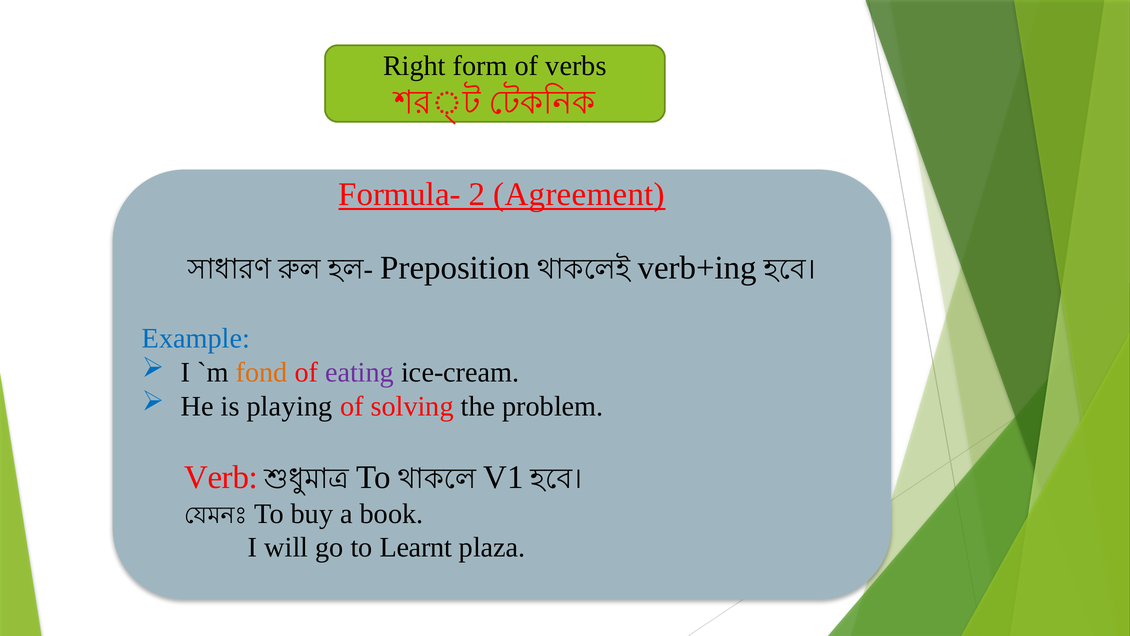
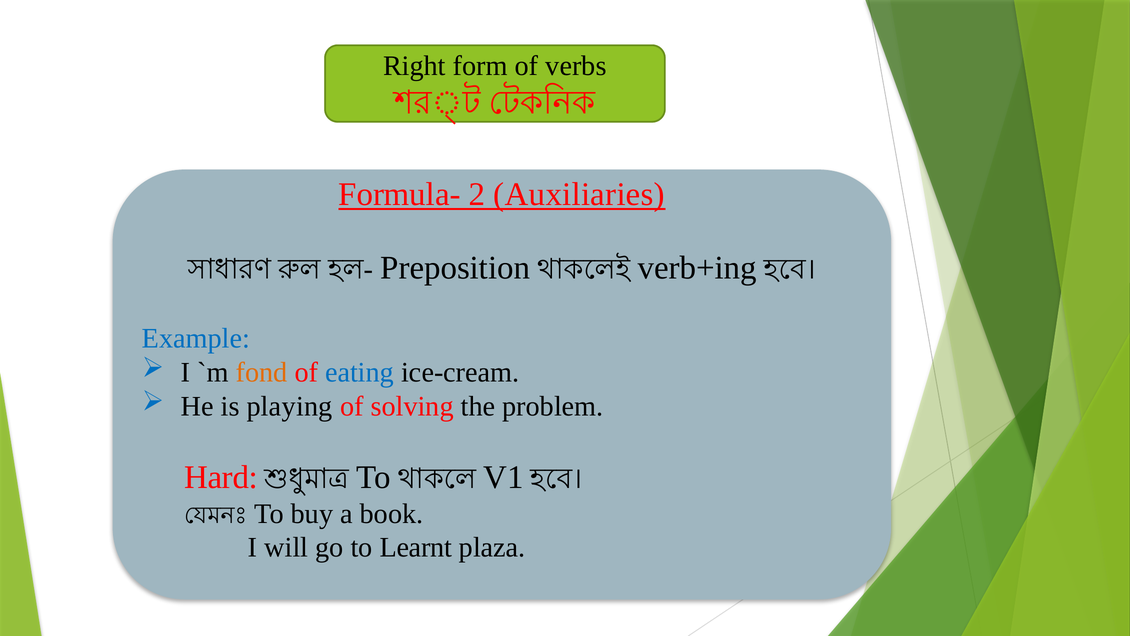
Agreement: Agreement -> Auxiliaries
eating colour: purple -> blue
Verb: Verb -> Hard
